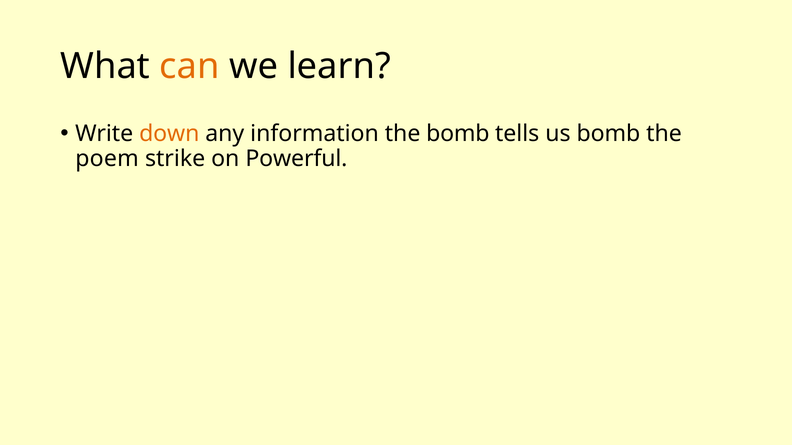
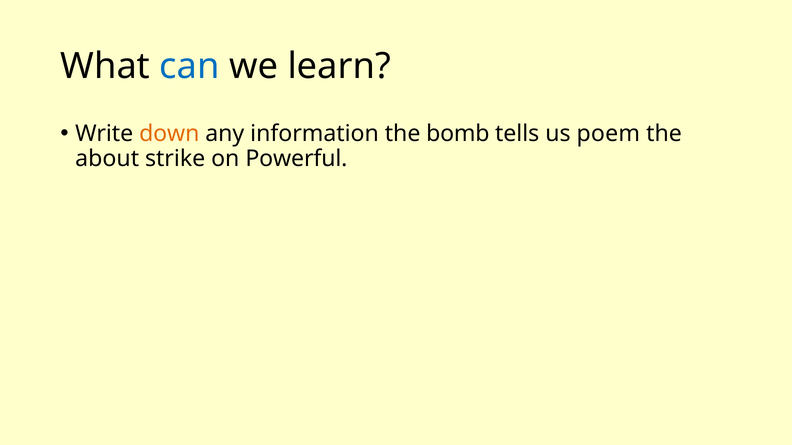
can colour: orange -> blue
us bomb: bomb -> poem
poem: poem -> about
